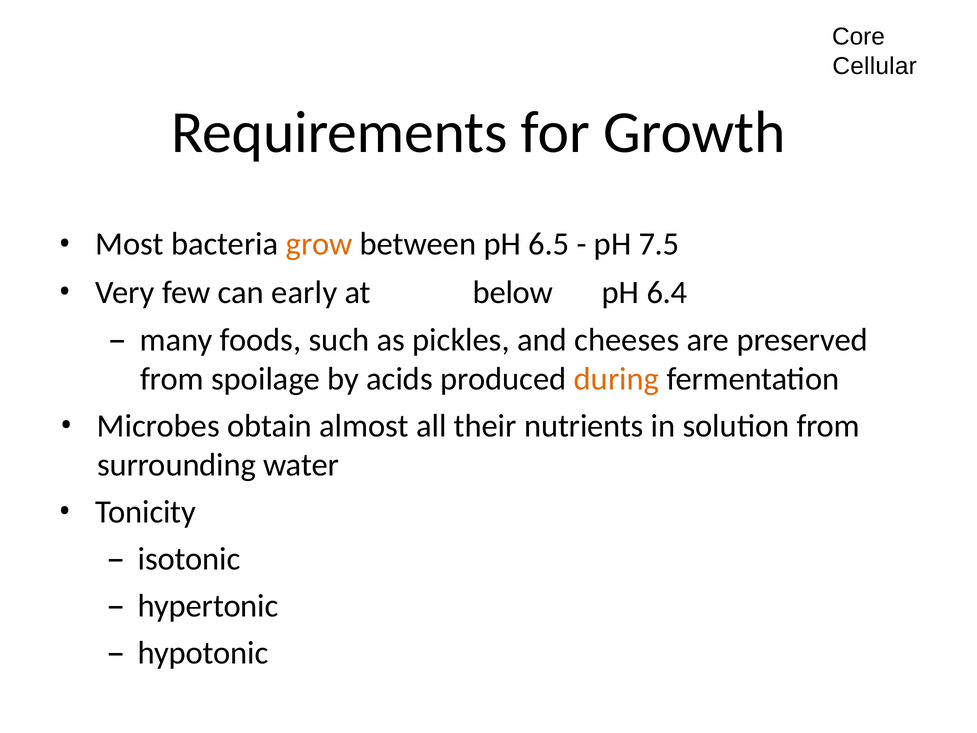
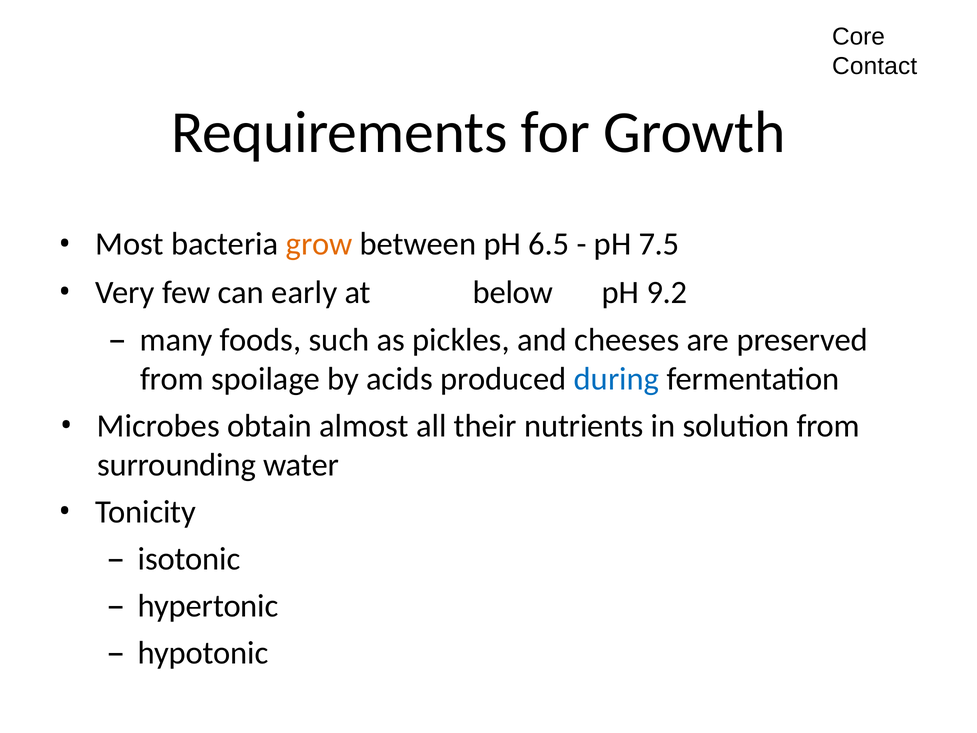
Cellular: Cellular -> Contact
6.4: 6.4 -> 9.2
during colour: orange -> blue
